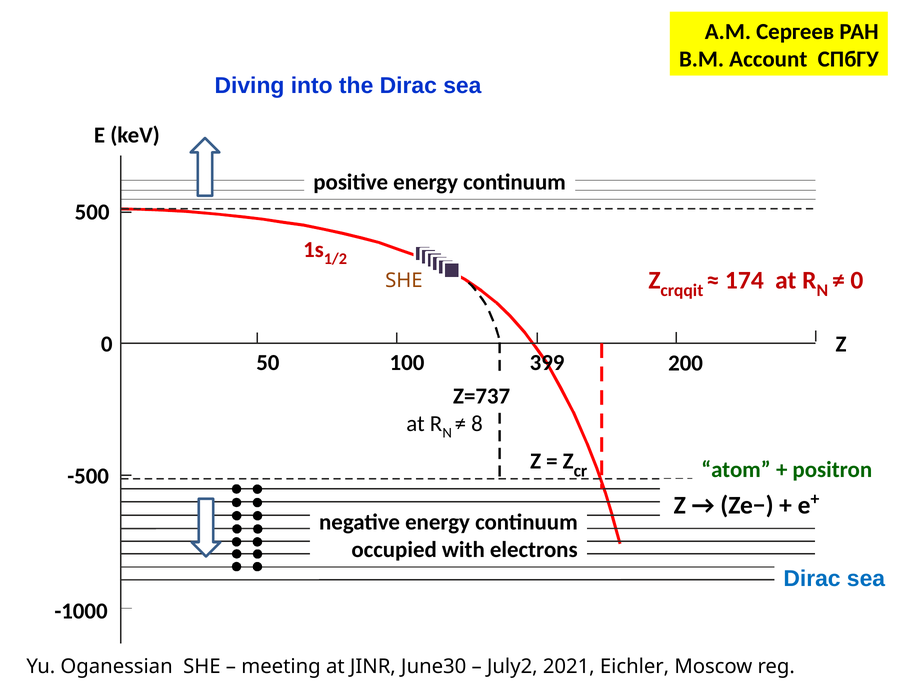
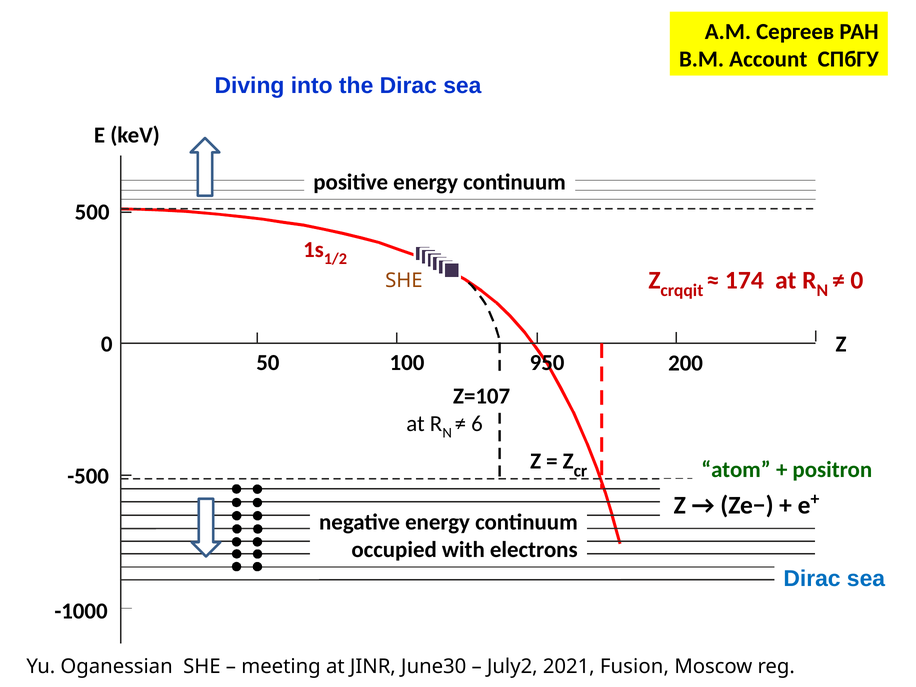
399: 399 -> 950
Z=737: Z=737 -> Z=107
8: 8 -> 6
Eichler: Eichler -> Fusion
